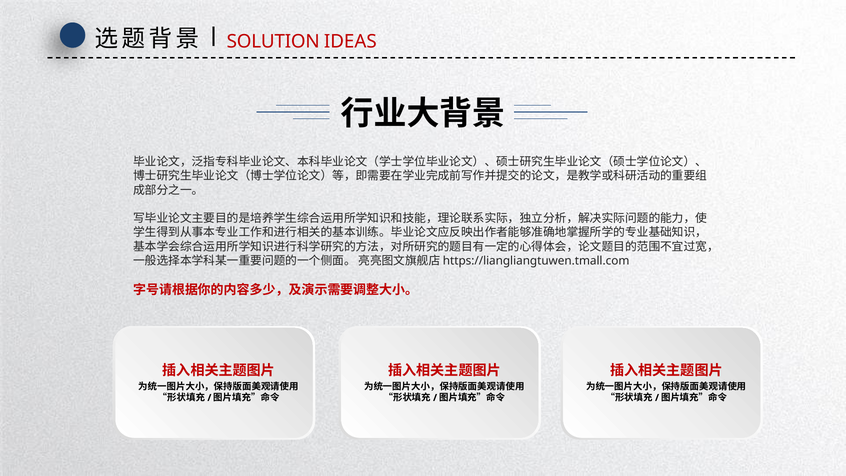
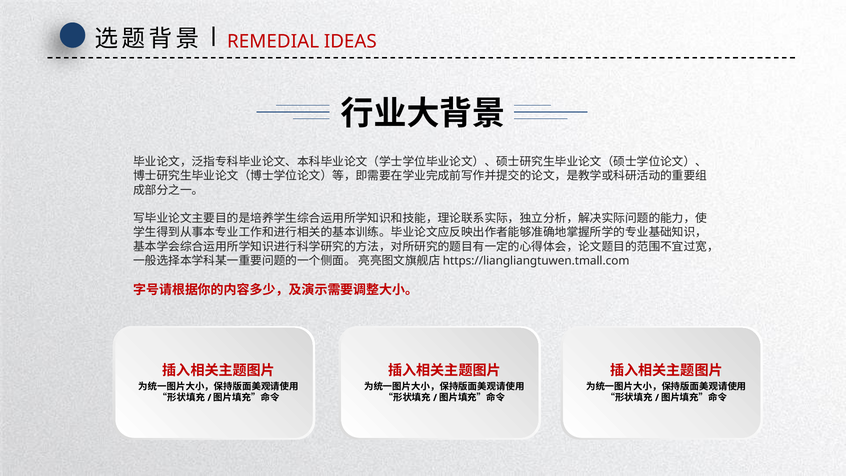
SOLUTION: SOLUTION -> REMEDIAL
